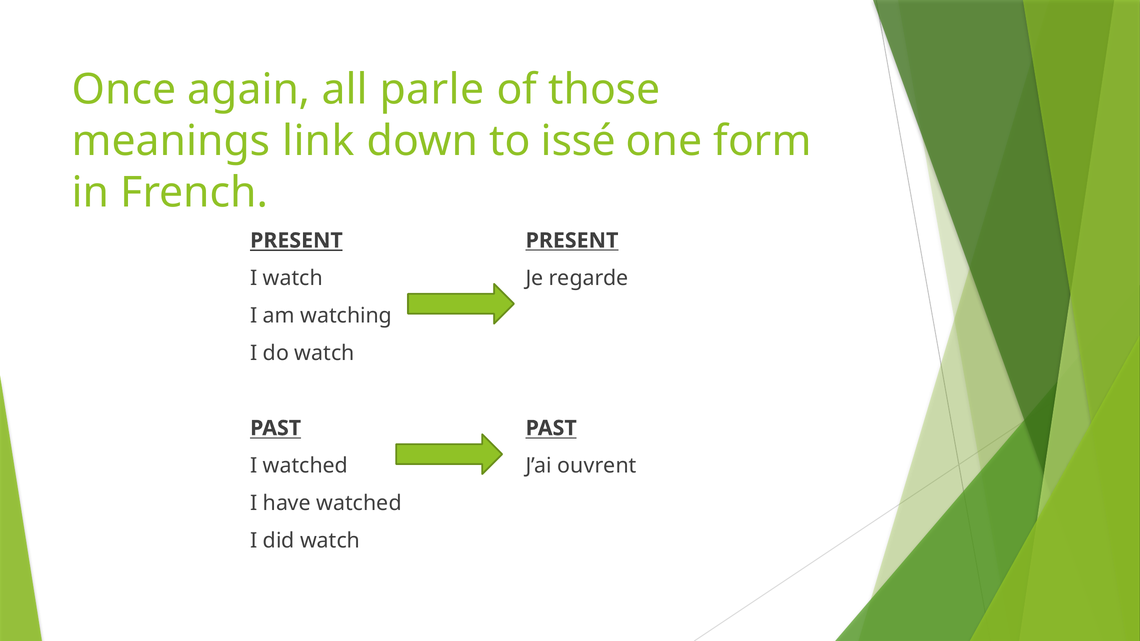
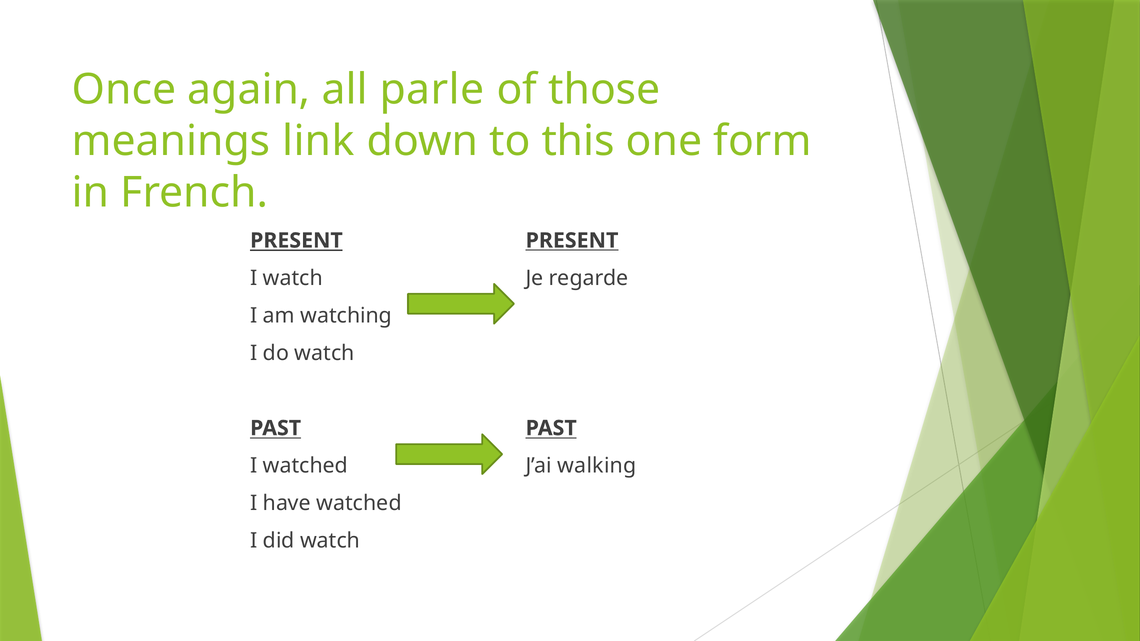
issé: issé -> this
ouvrent: ouvrent -> walking
